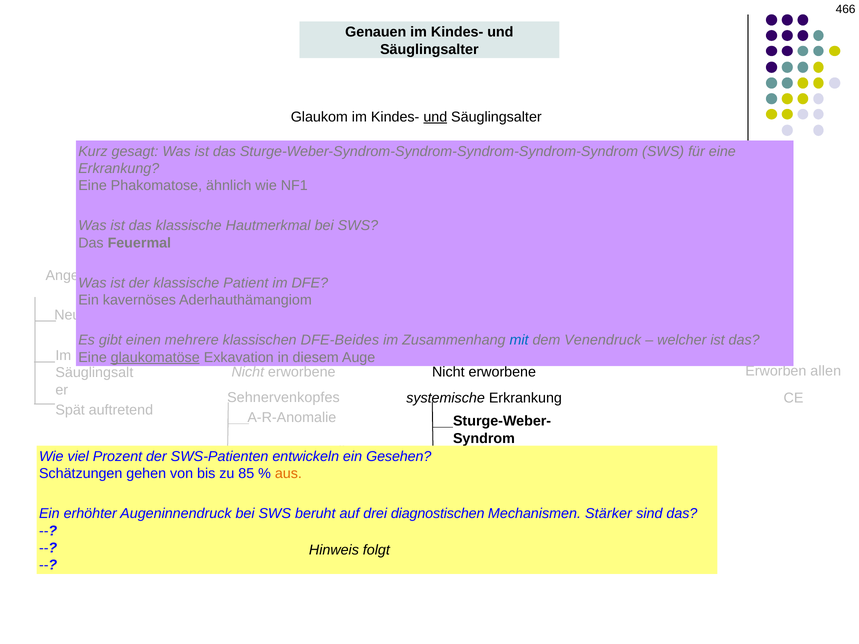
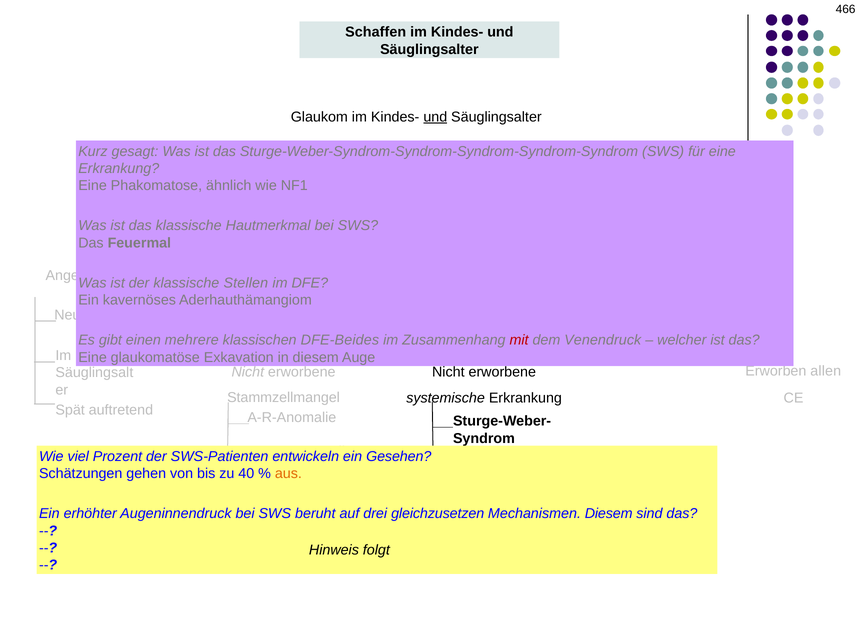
Genauen: Genauen -> Schaffen
Patient: Patient -> Stellen
mit colour: blue -> red
glaukomatöse underline: present -> none
Sehnervenkopfes: Sehnervenkopfes -> Stammzellmangel
85: 85 -> 40
diagnostischen: diagnostischen -> gleichzusetzen
Mechanismen Stärker: Stärker -> Diesem
